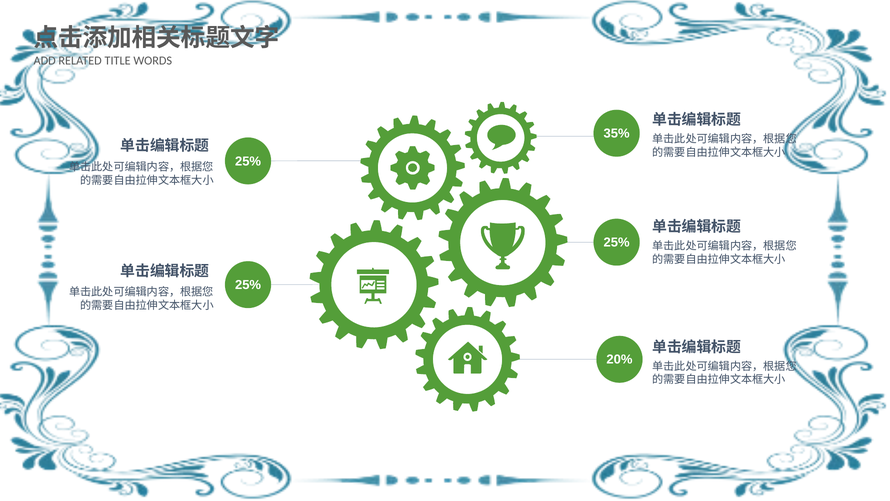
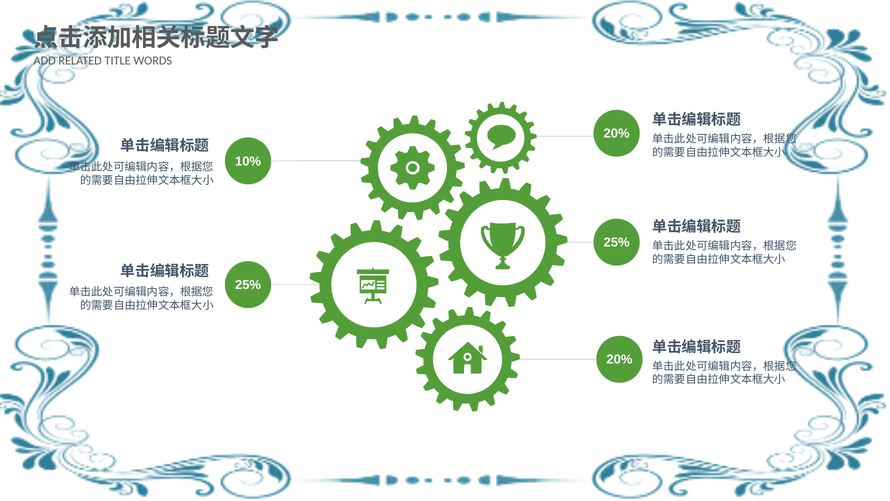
35% at (617, 133): 35% -> 20%
25% at (248, 161): 25% -> 10%
